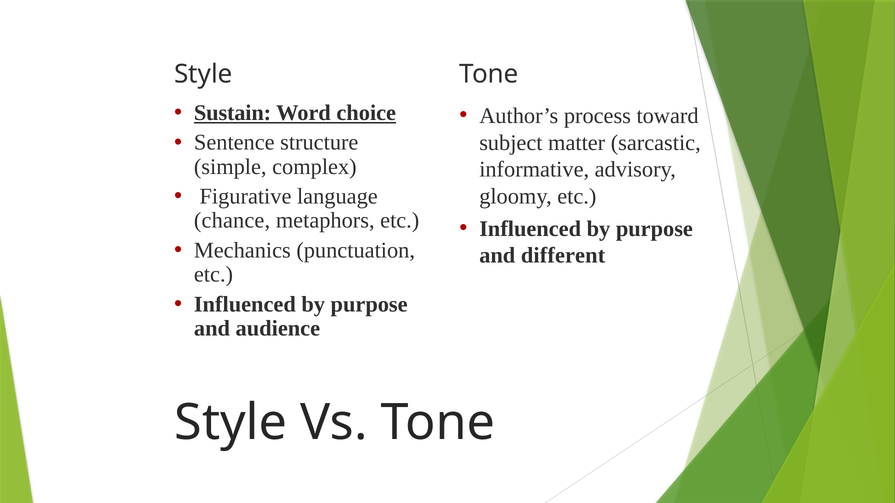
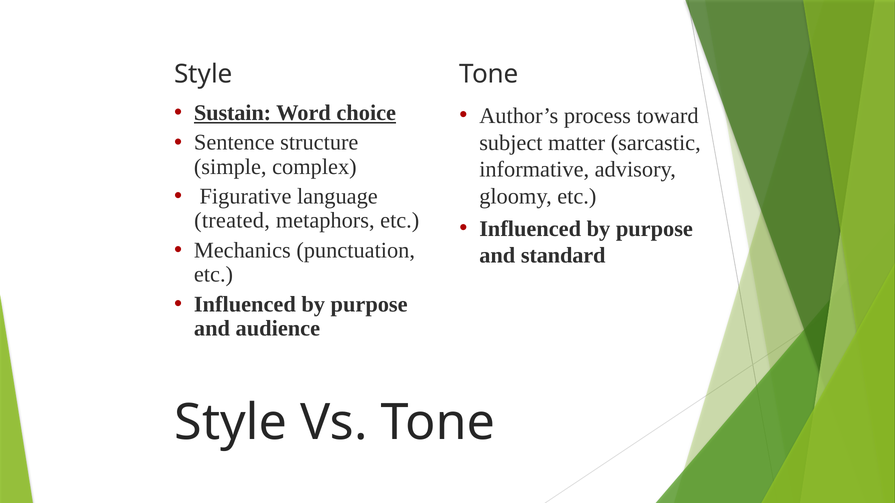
chance: chance -> treated
different: different -> standard
